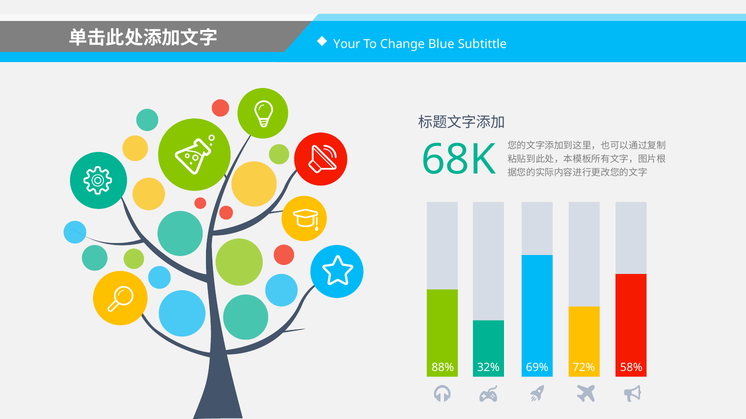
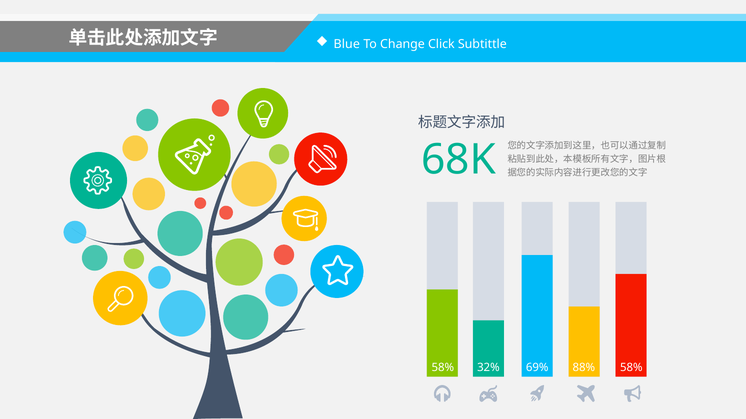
Your: Your -> Blue
Blue: Blue -> Click
88% at (443, 368): 88% -> 58%
72%: 72% -> 88%
